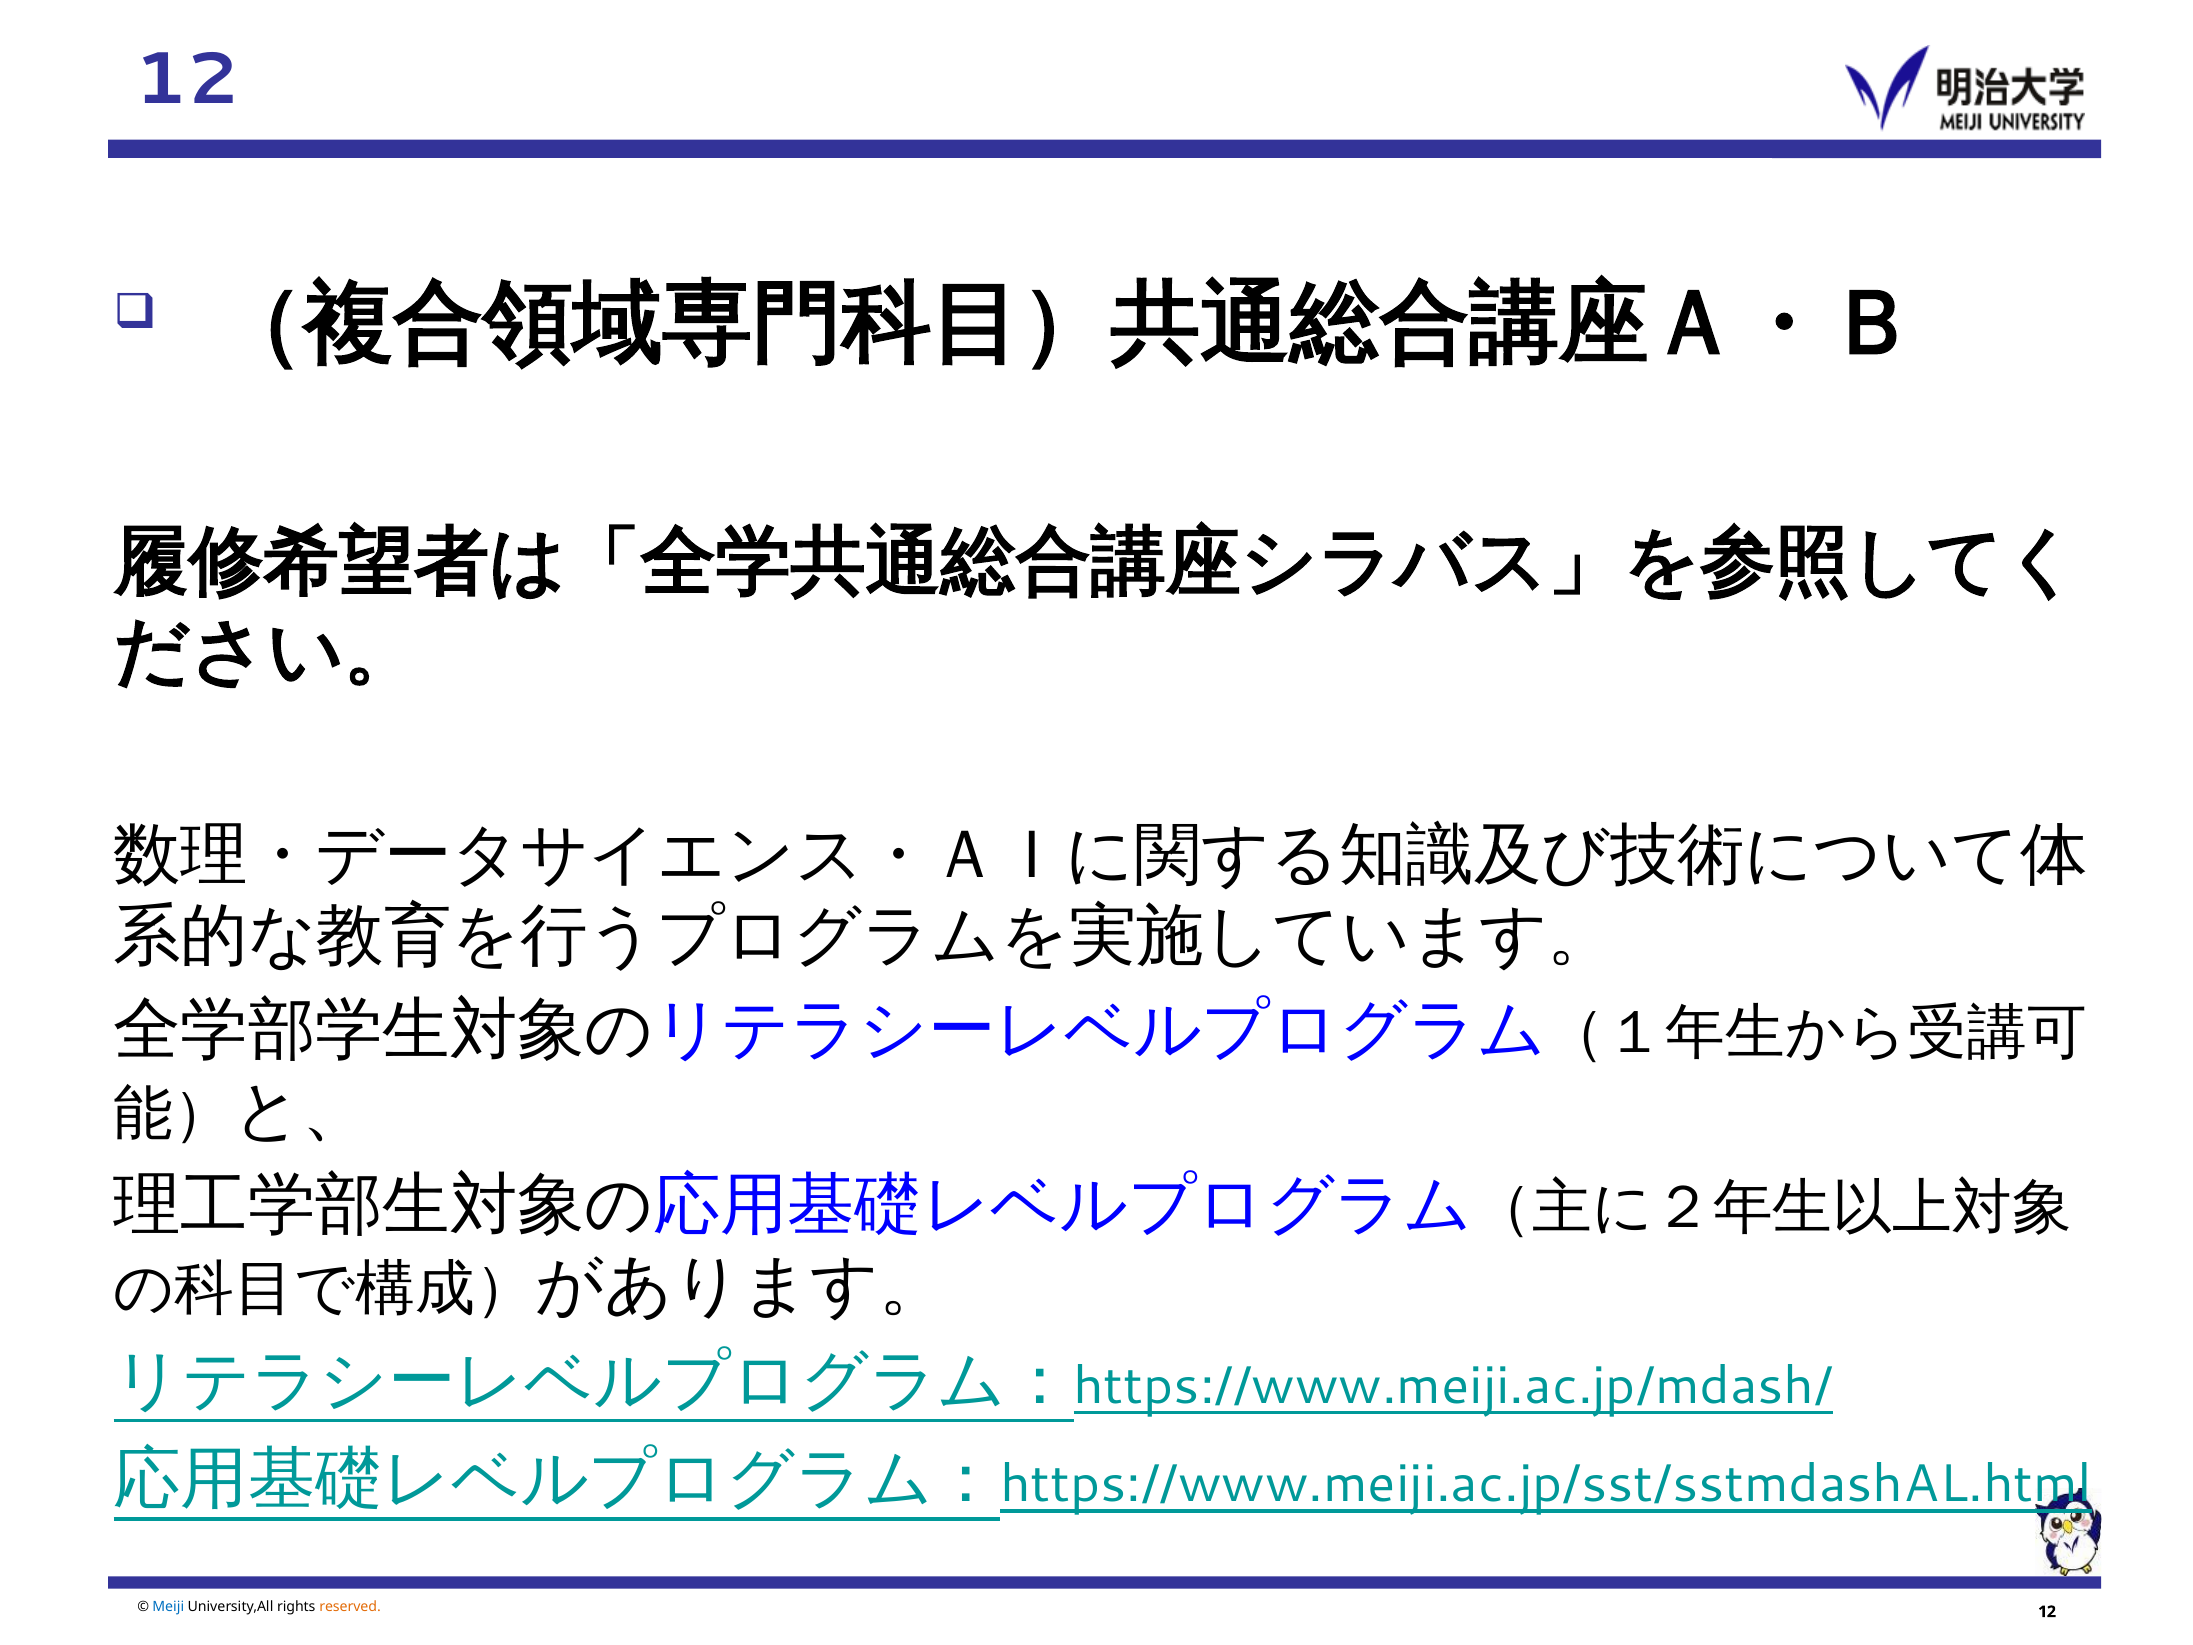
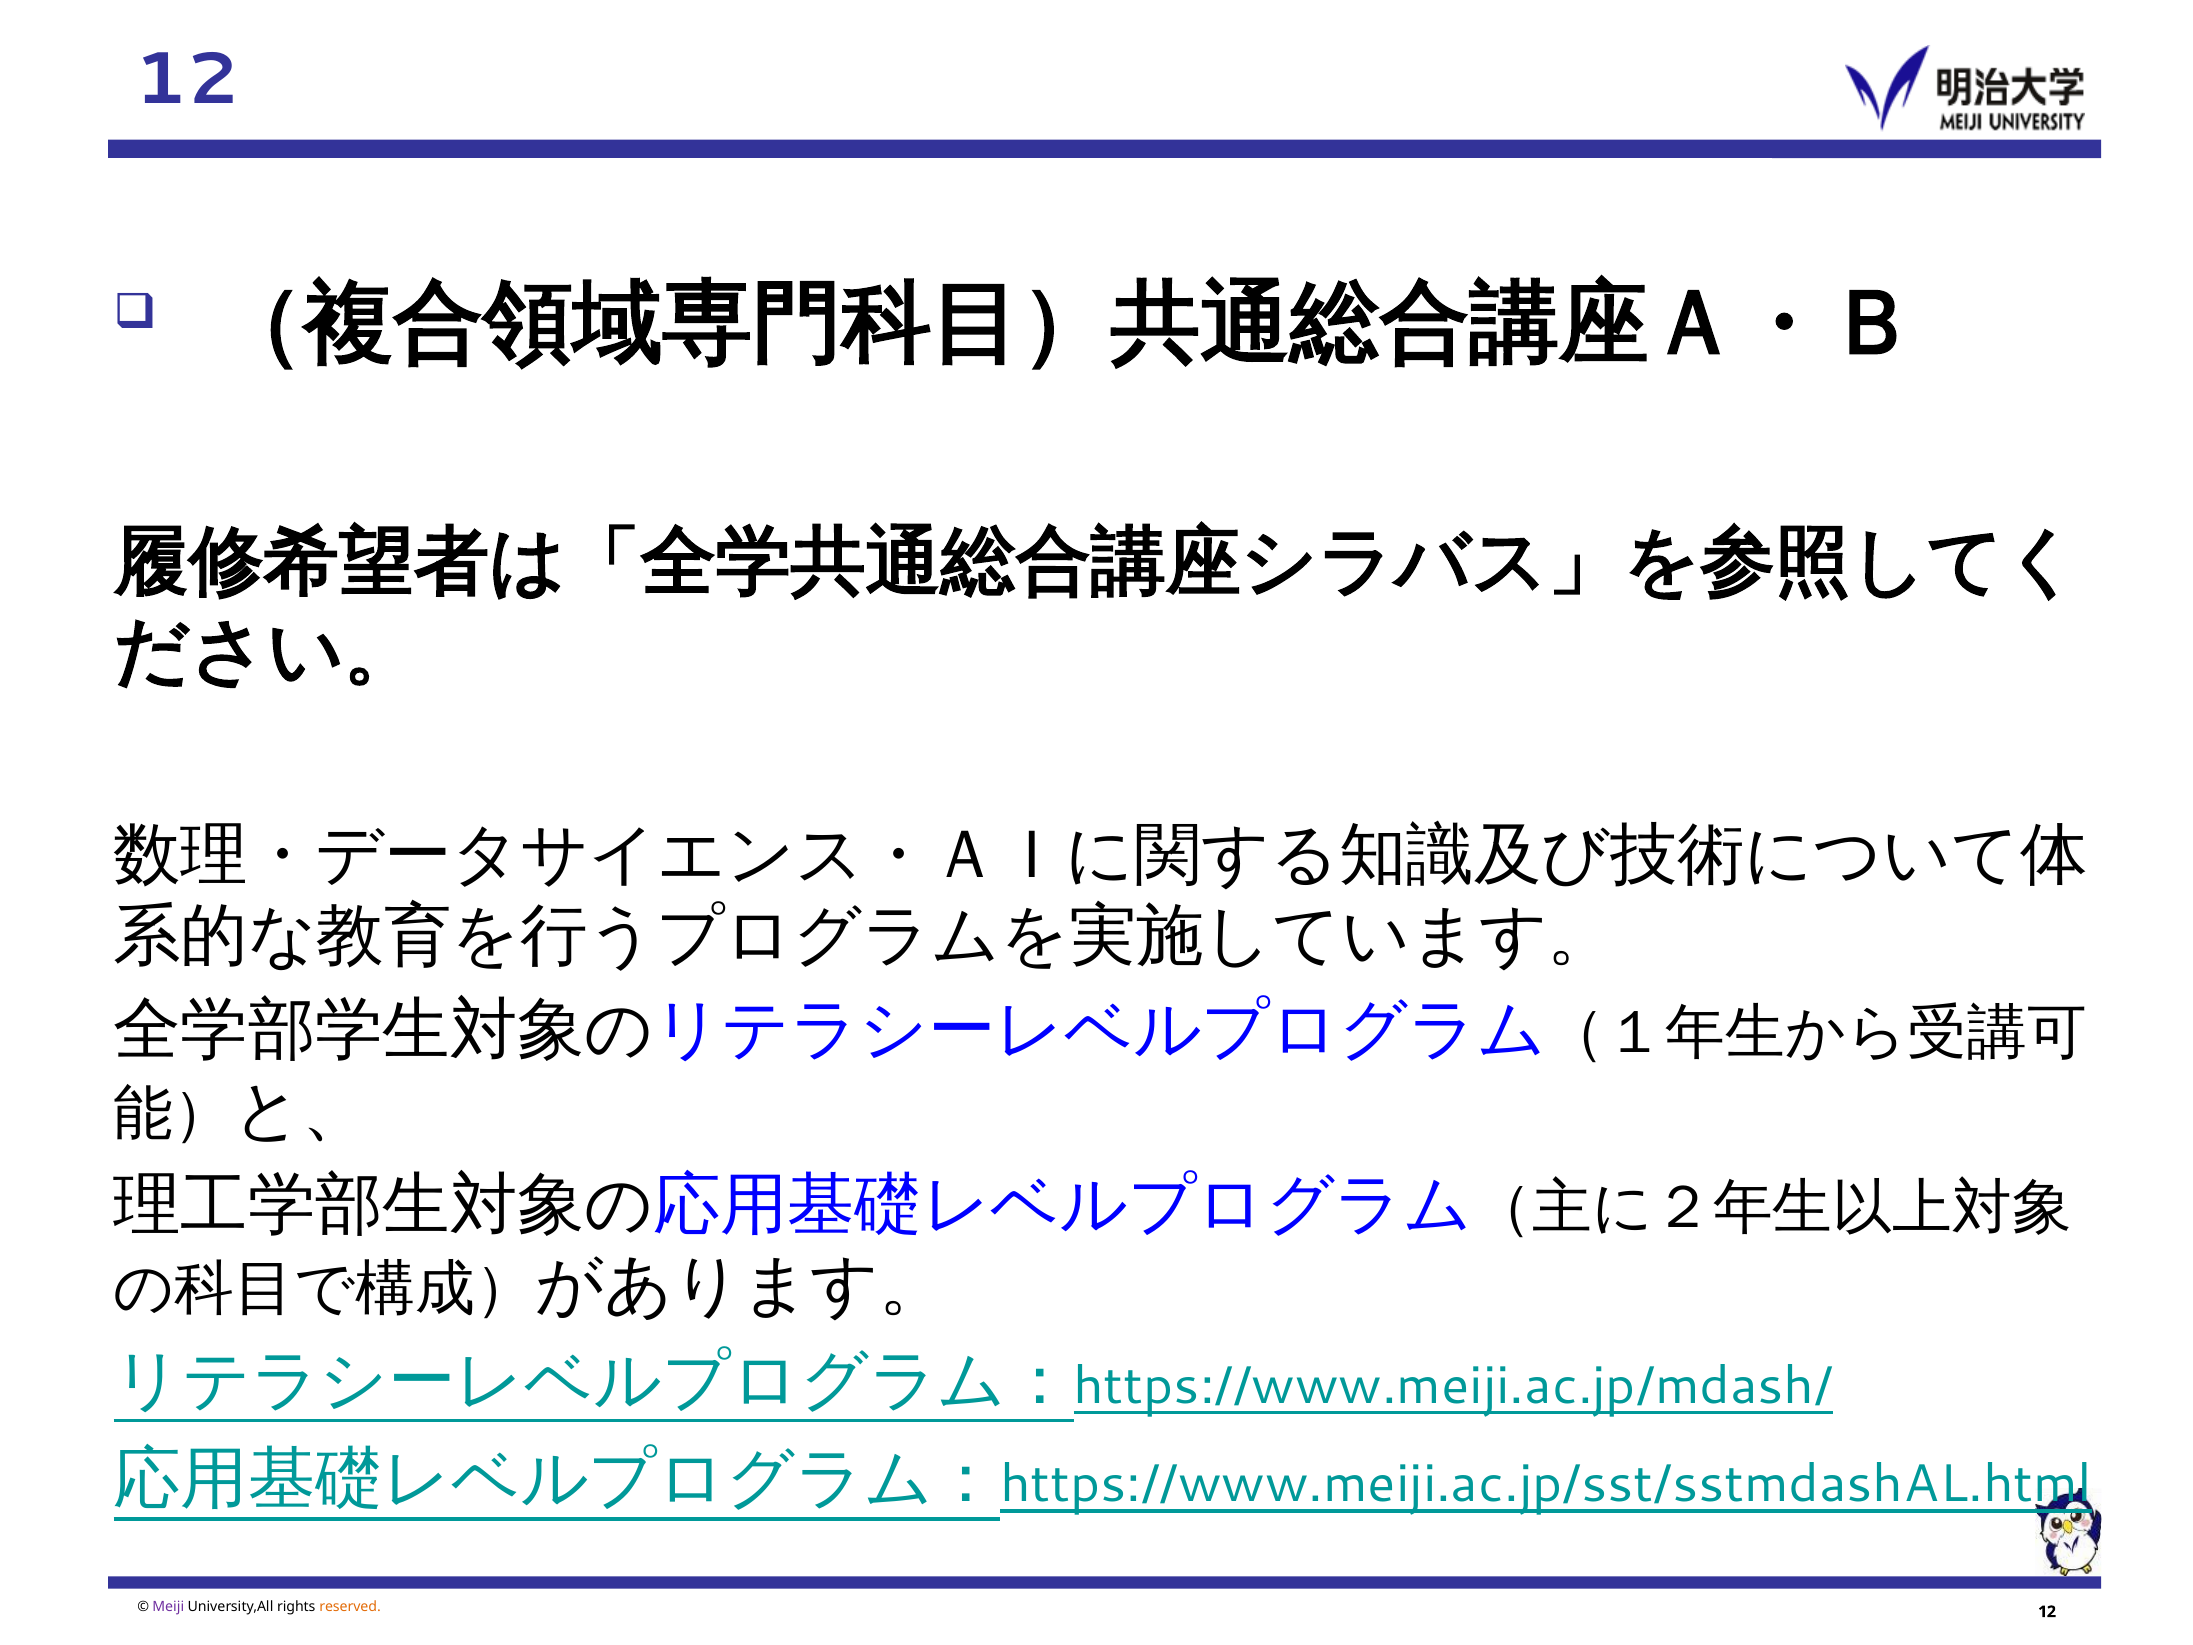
Meiji colour: blue -> purple
